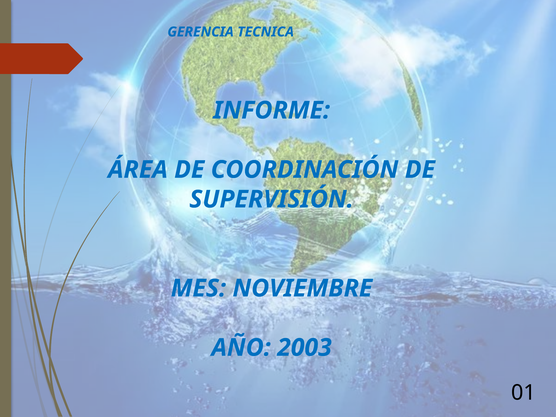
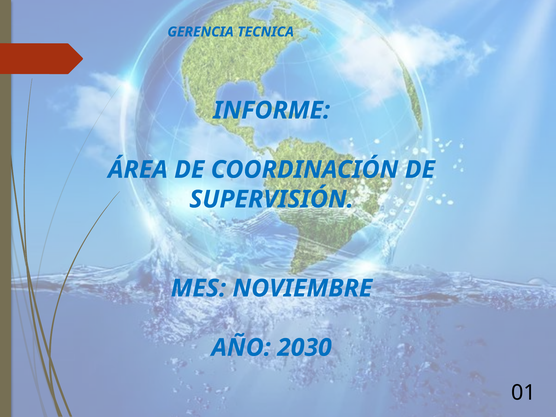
2003: 2003 -> 2030
